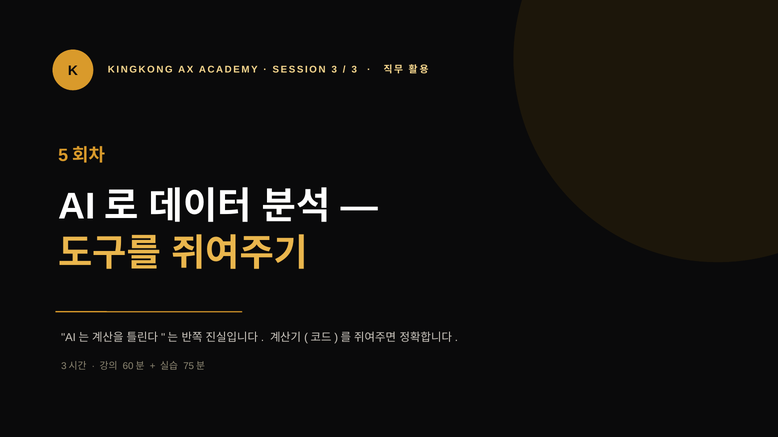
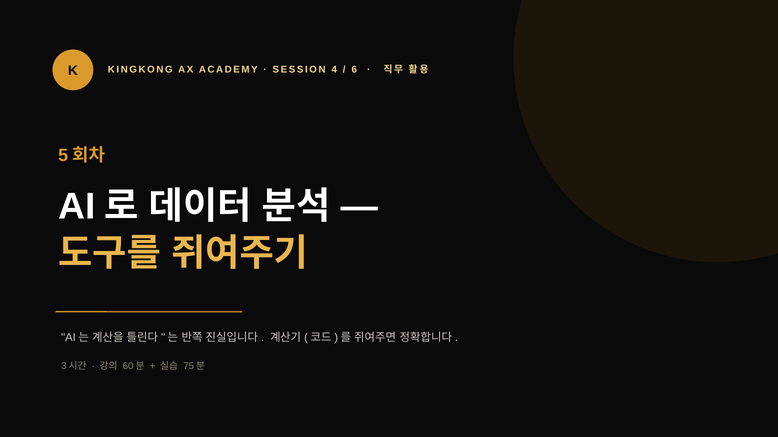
SESSION 3: 3 -> 4
3 at (354, 70): 3 -> 6
